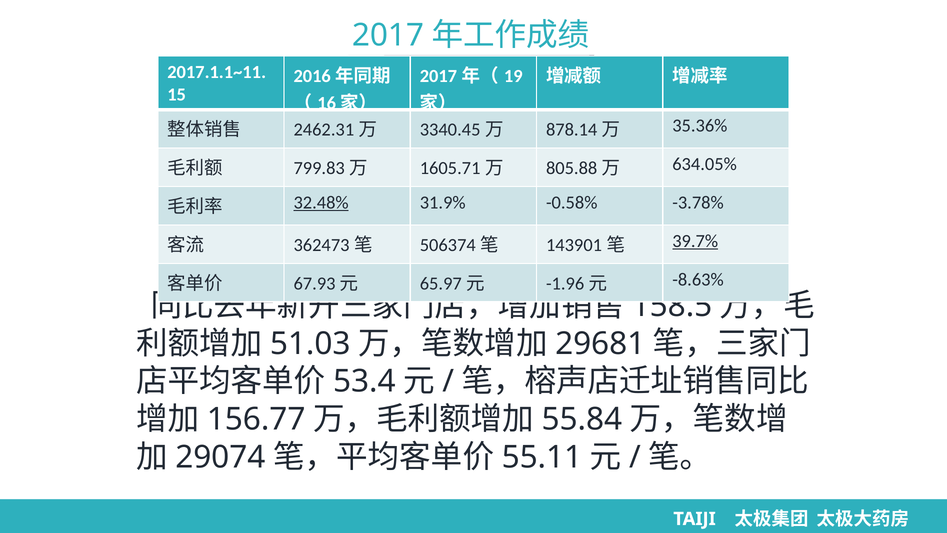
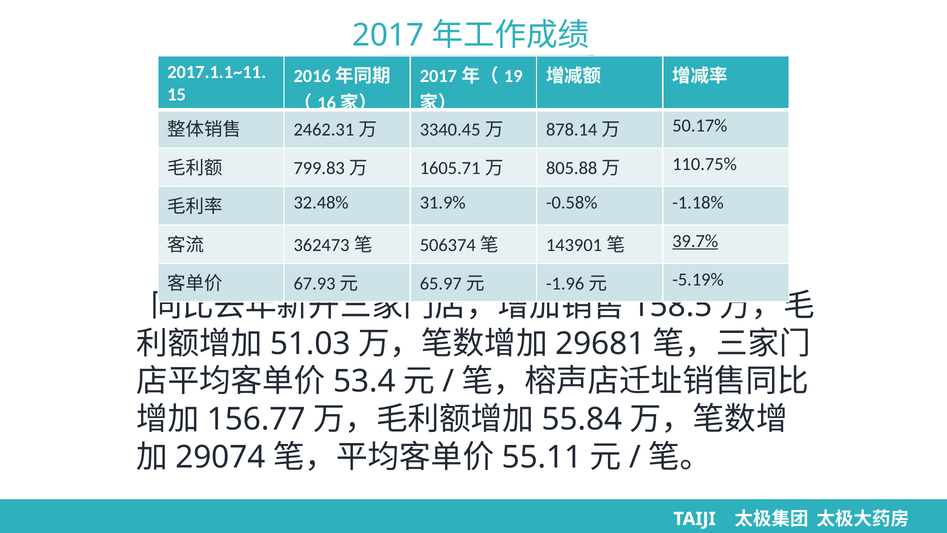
35.36%: 35.36% -> 50.17%
634.05%: 634.05% -> 110.75%
32.48% underline: present -> none
-3.78%: -3.78% -> -1.18%
-8.63%: -8.63% -> -5.19%
